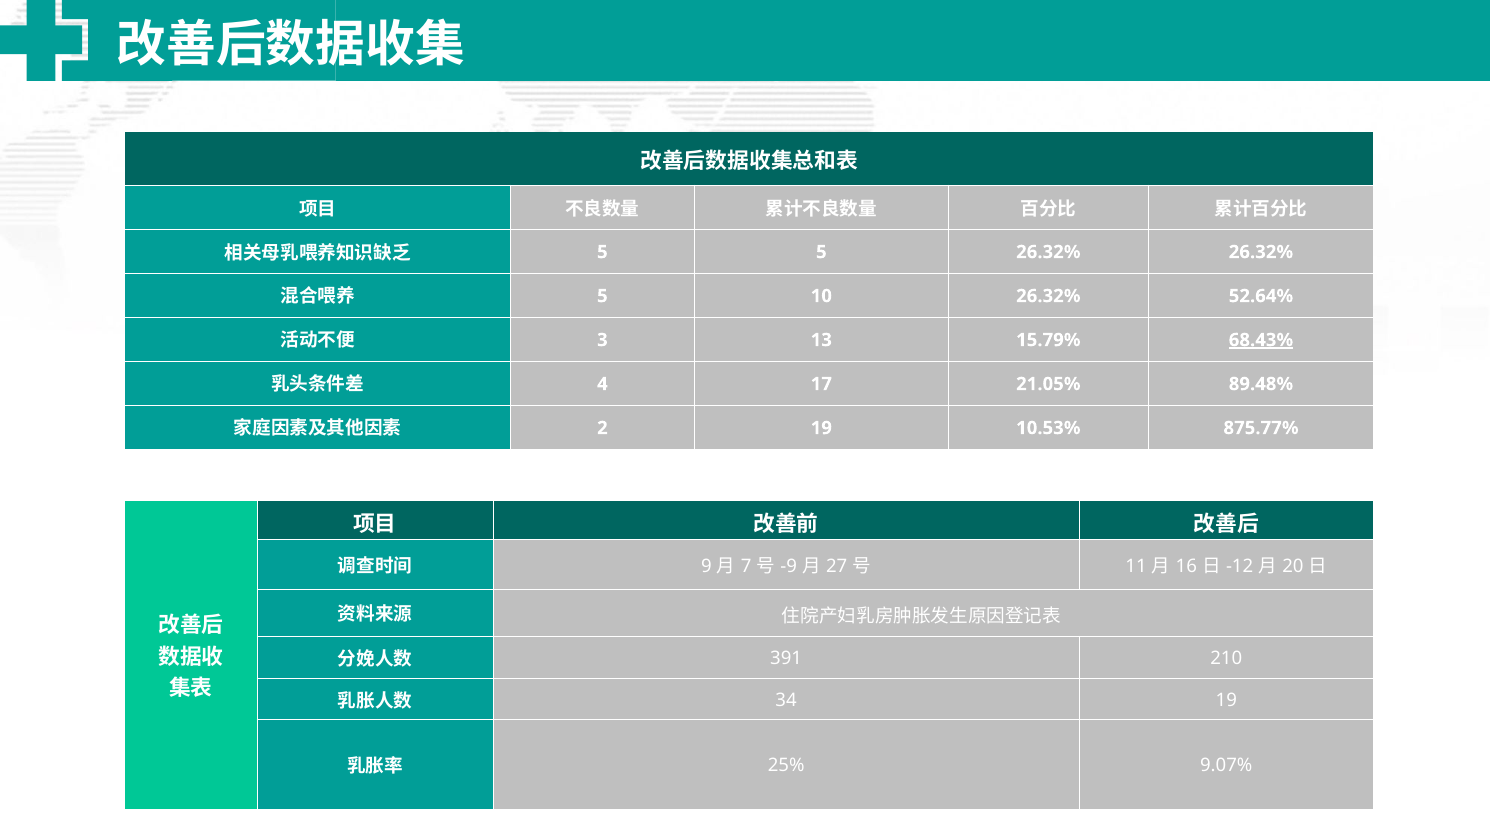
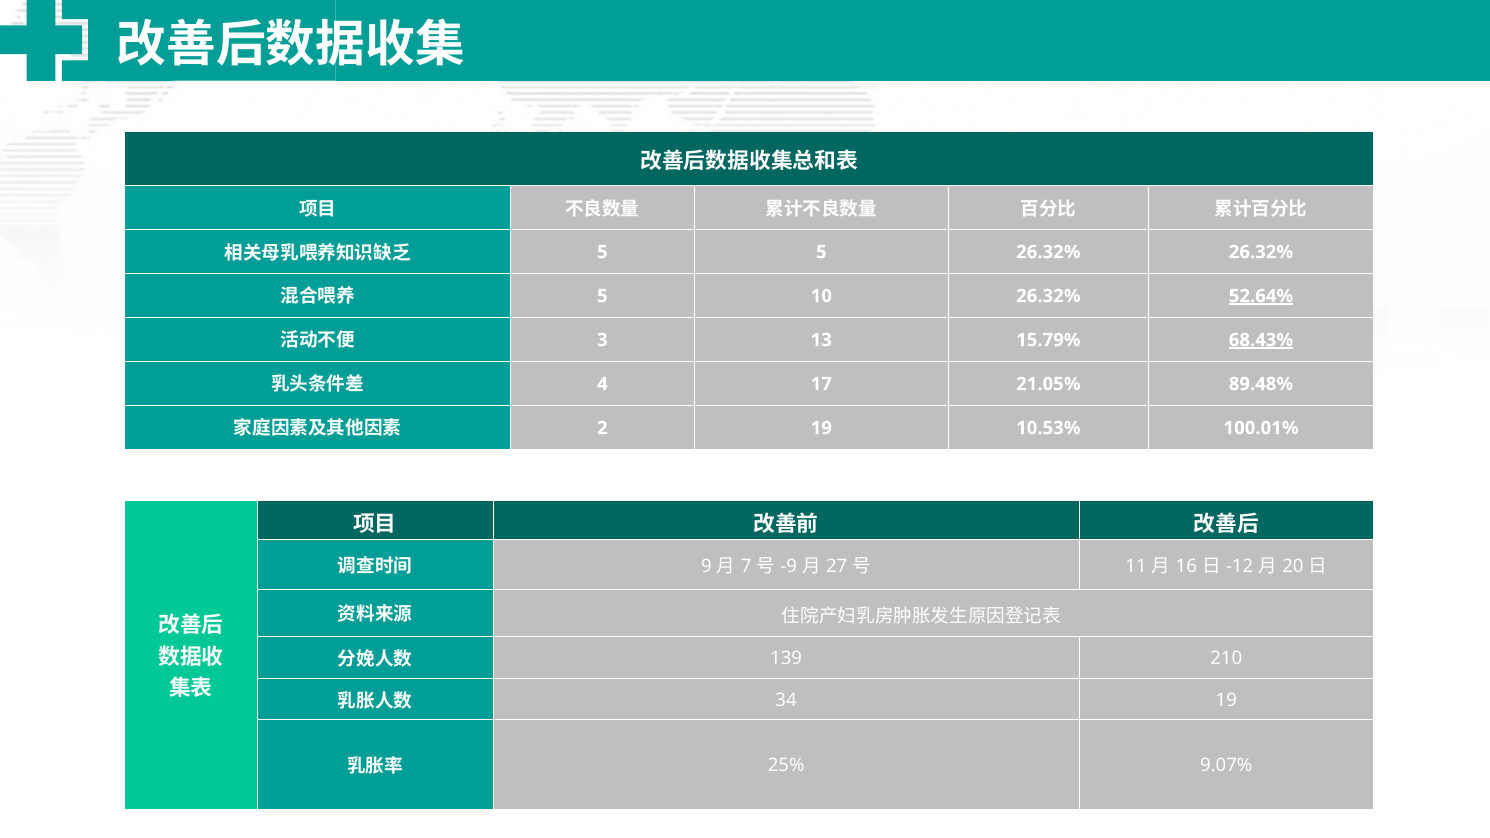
52.64% underline: none -> present
875.77%: 875.77% -> 100.01%
391: 391 -> 139
